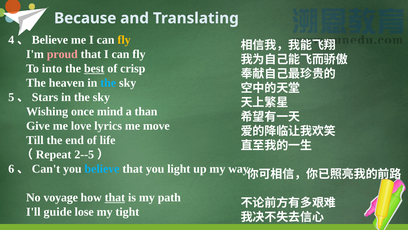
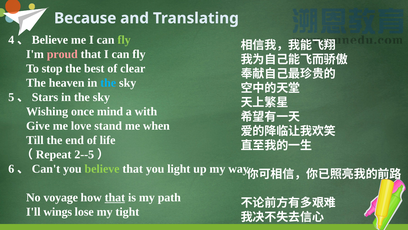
fly at (124, 40) colour: yellow -> light green
into: into -> stop
best underline: present -> none
crisp: crisp -> clear
than: than -> with
lyrics: lyrics -> stand
move: move -> when
believe at (102, 168) colour: light blue -> light green
guide: guide -> wings
